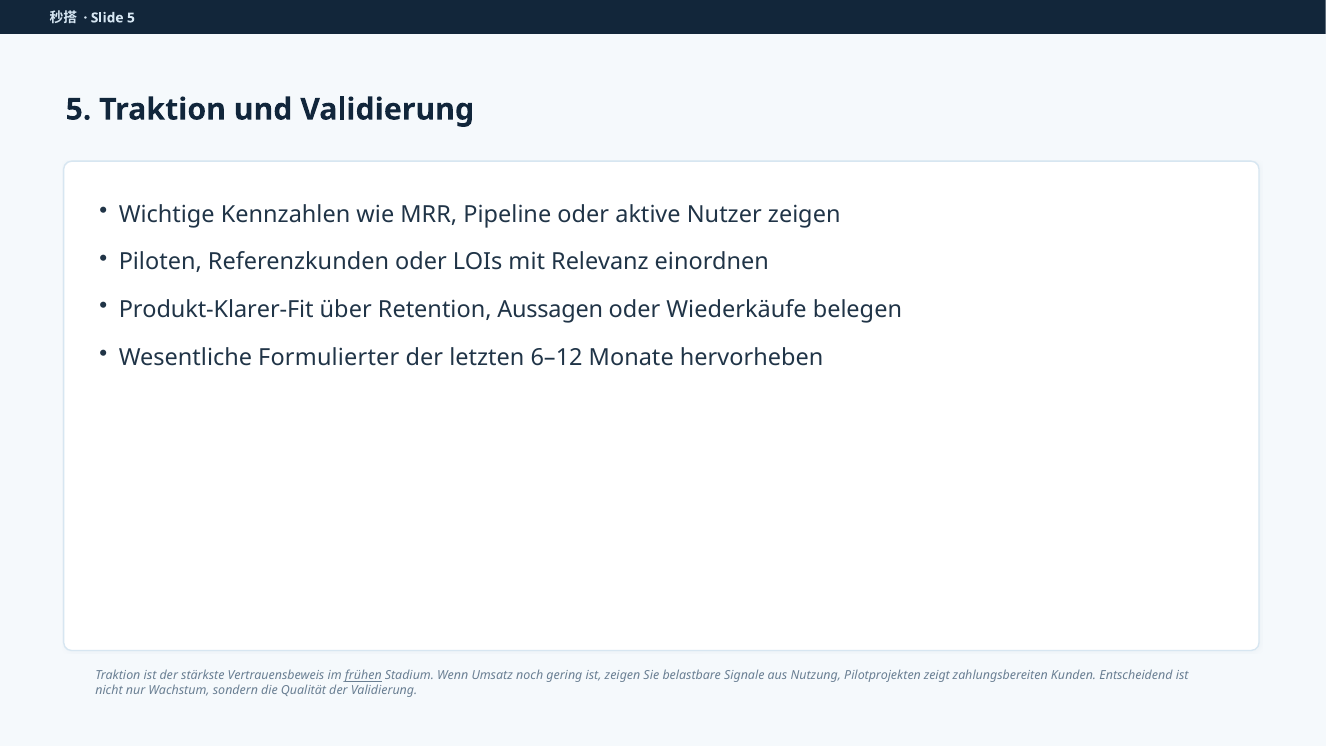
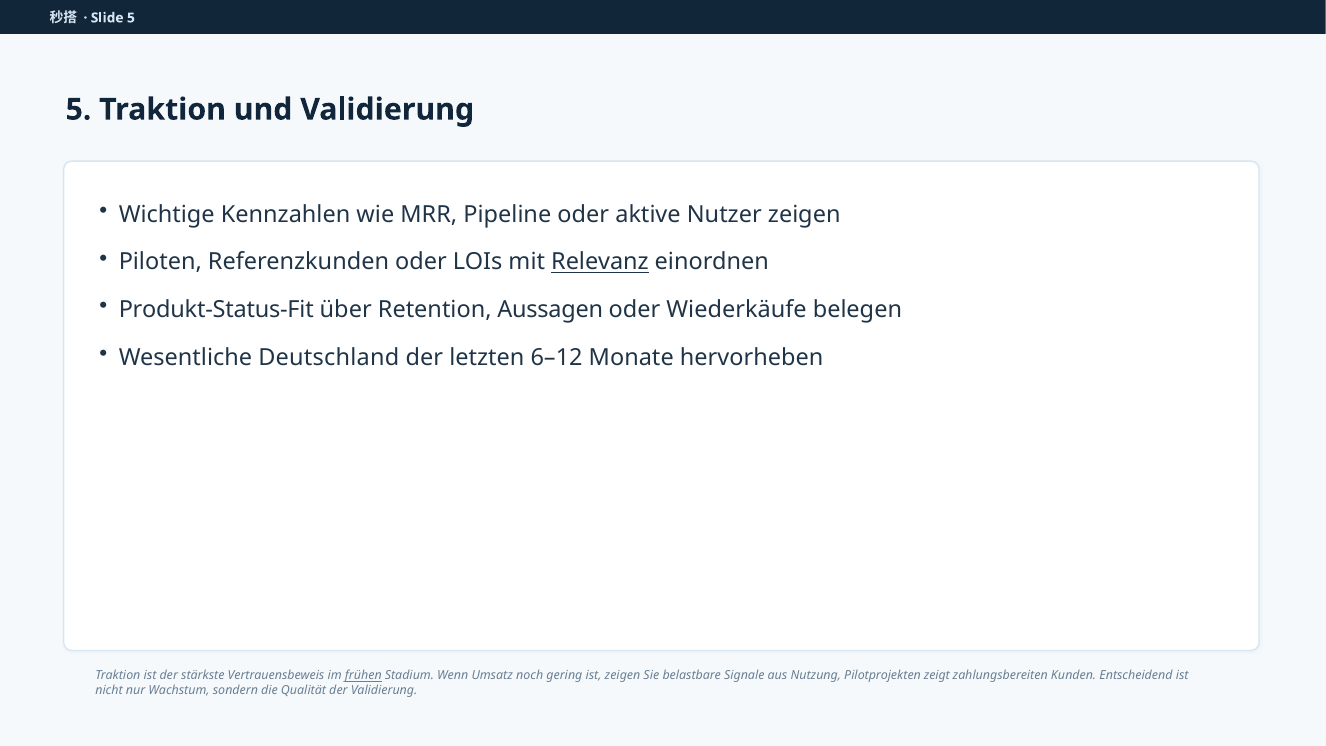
Relevanz underline: none -> present
Produkt-Klarer-Fit: Produkt-Klarer-Fit -> Produkt-Status-Fit
Formulierter: Formulierter -> Deutschland
